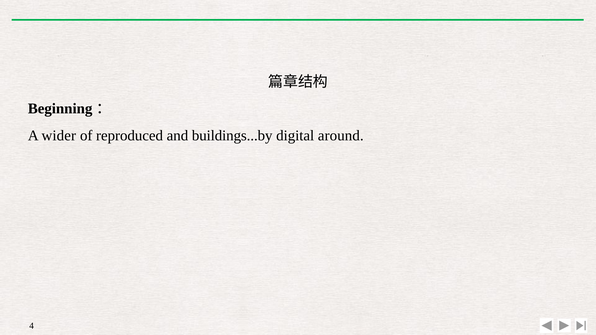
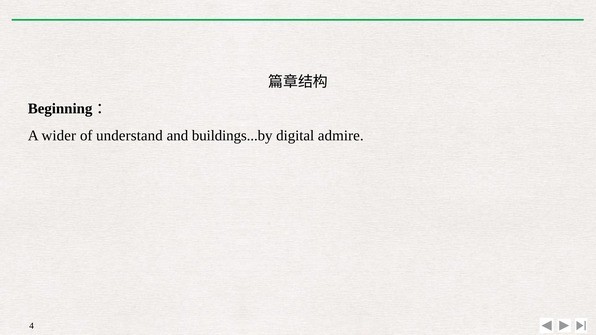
reproduced: reproduced -> understand
around: around -> admire
